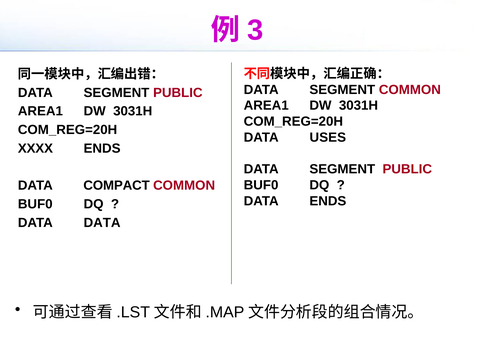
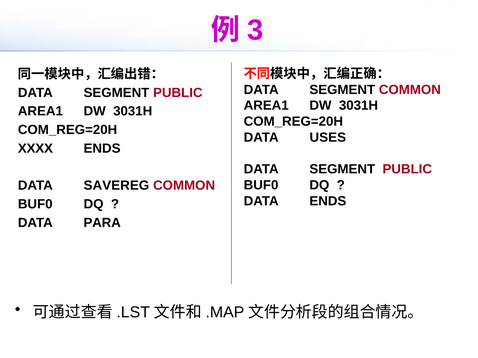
COMPACT: COMPACT -> SAVEREG
DATA DATA: DATA -> PARA
